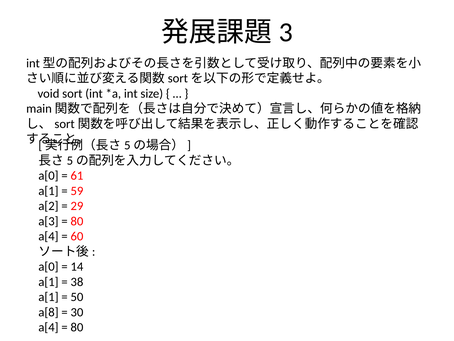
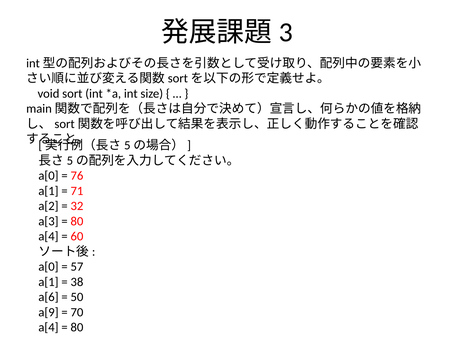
61: 61 -> 76
59: 59 -> 71
29: 29 -> 32
14: 14 -> 57
a[1 at (48, 297): a[1 -> a[6
a[8: a[8 -> a[9
30: 30 -> 70
